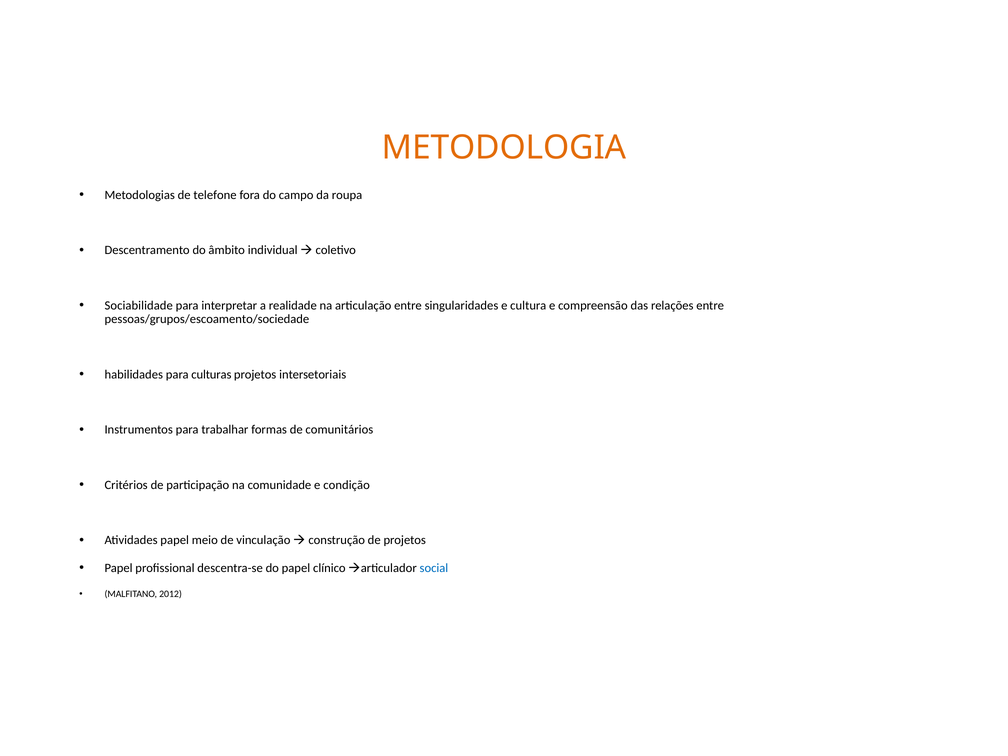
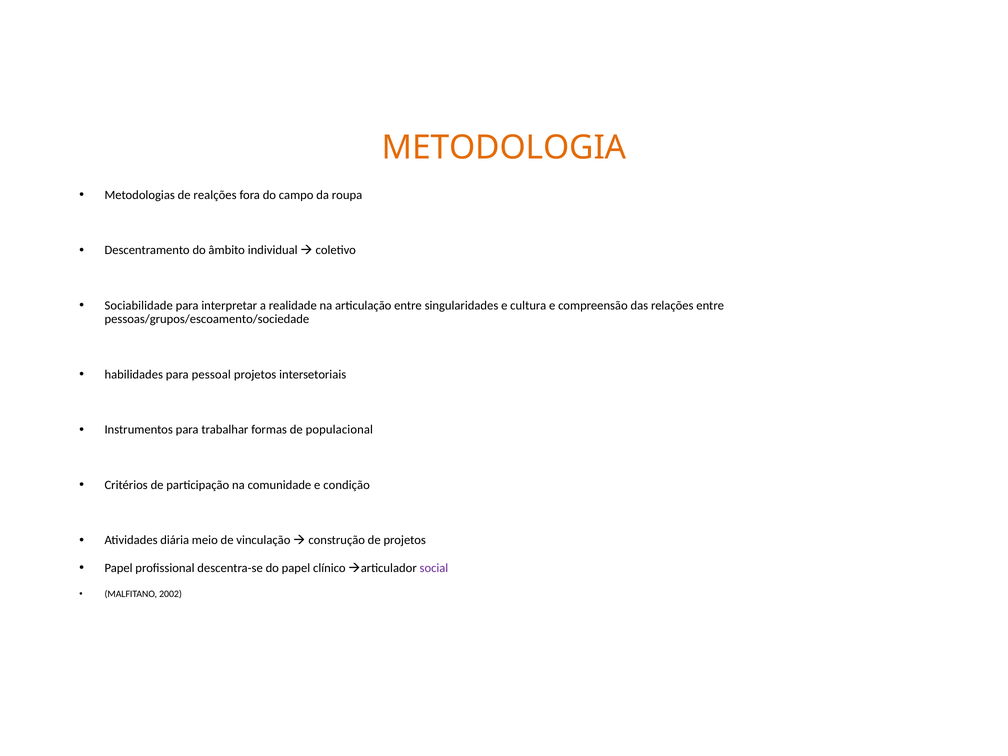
telefone: telefone -> realções
culturas: culturas -> pessoal
comunitários: comunitários -> populacional
Atividades papel: papel -> diária
social colour: blue -> purple
2012: 2012 -> 2002
